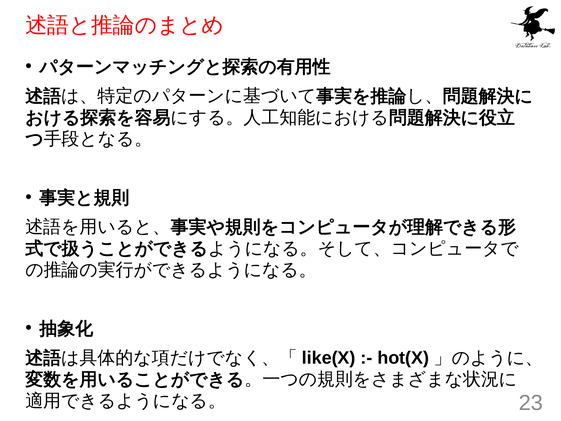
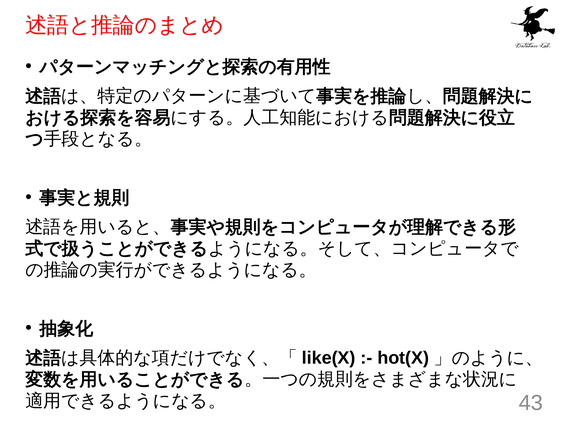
23: 23 -> 43
